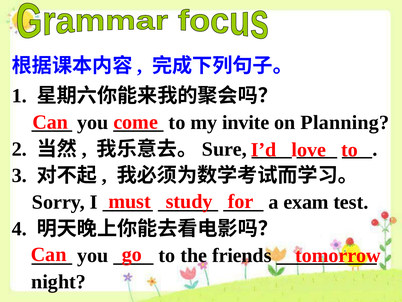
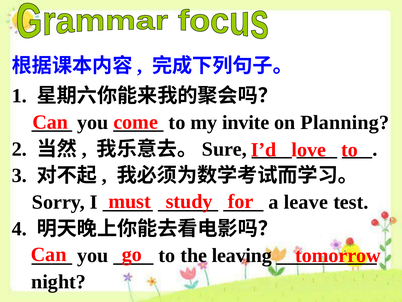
exam: exam -> leave
friends: friends -> leaving
